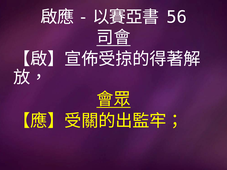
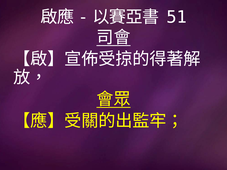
56: 56 -> 51
